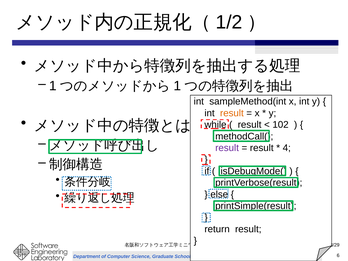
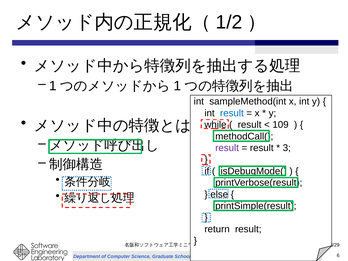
result at (232, 113) colour: orange -> blue
102: 102 -> 109
4: 4 -> 3
